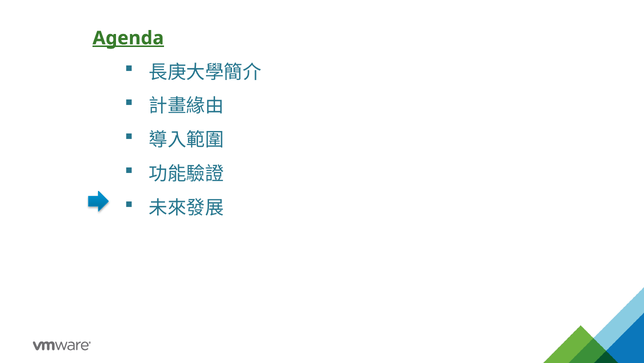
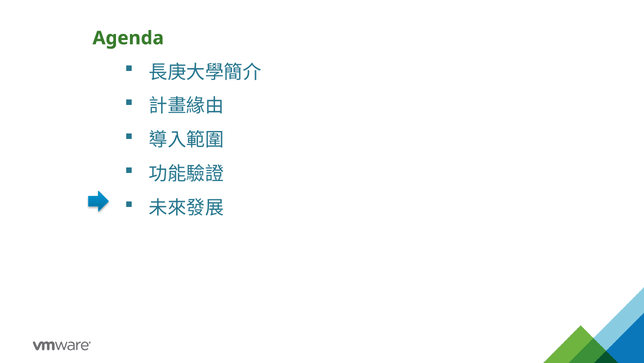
Agenda underline: present -> none
